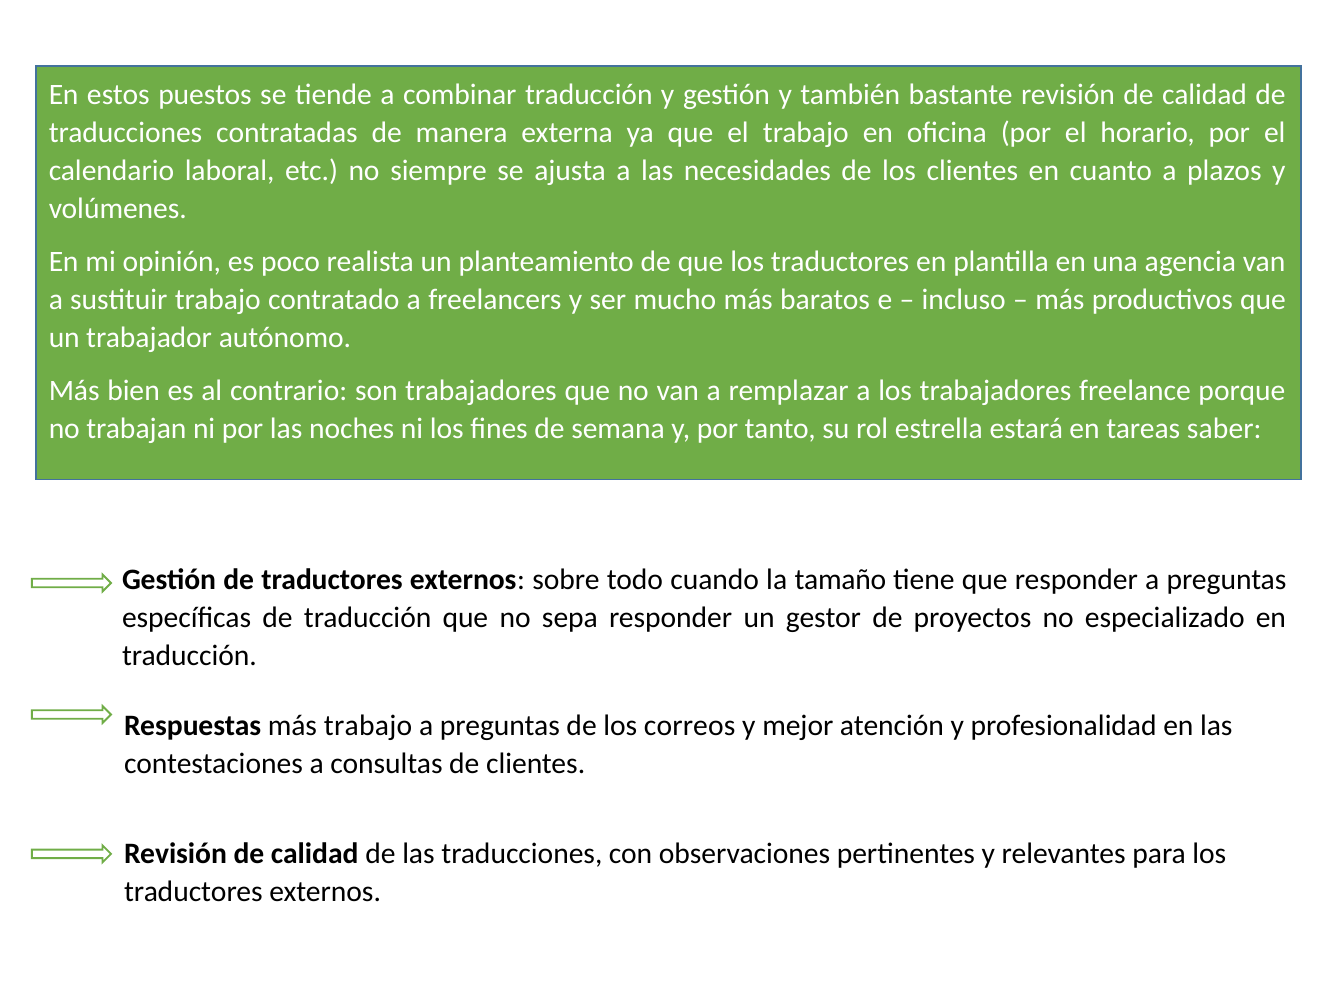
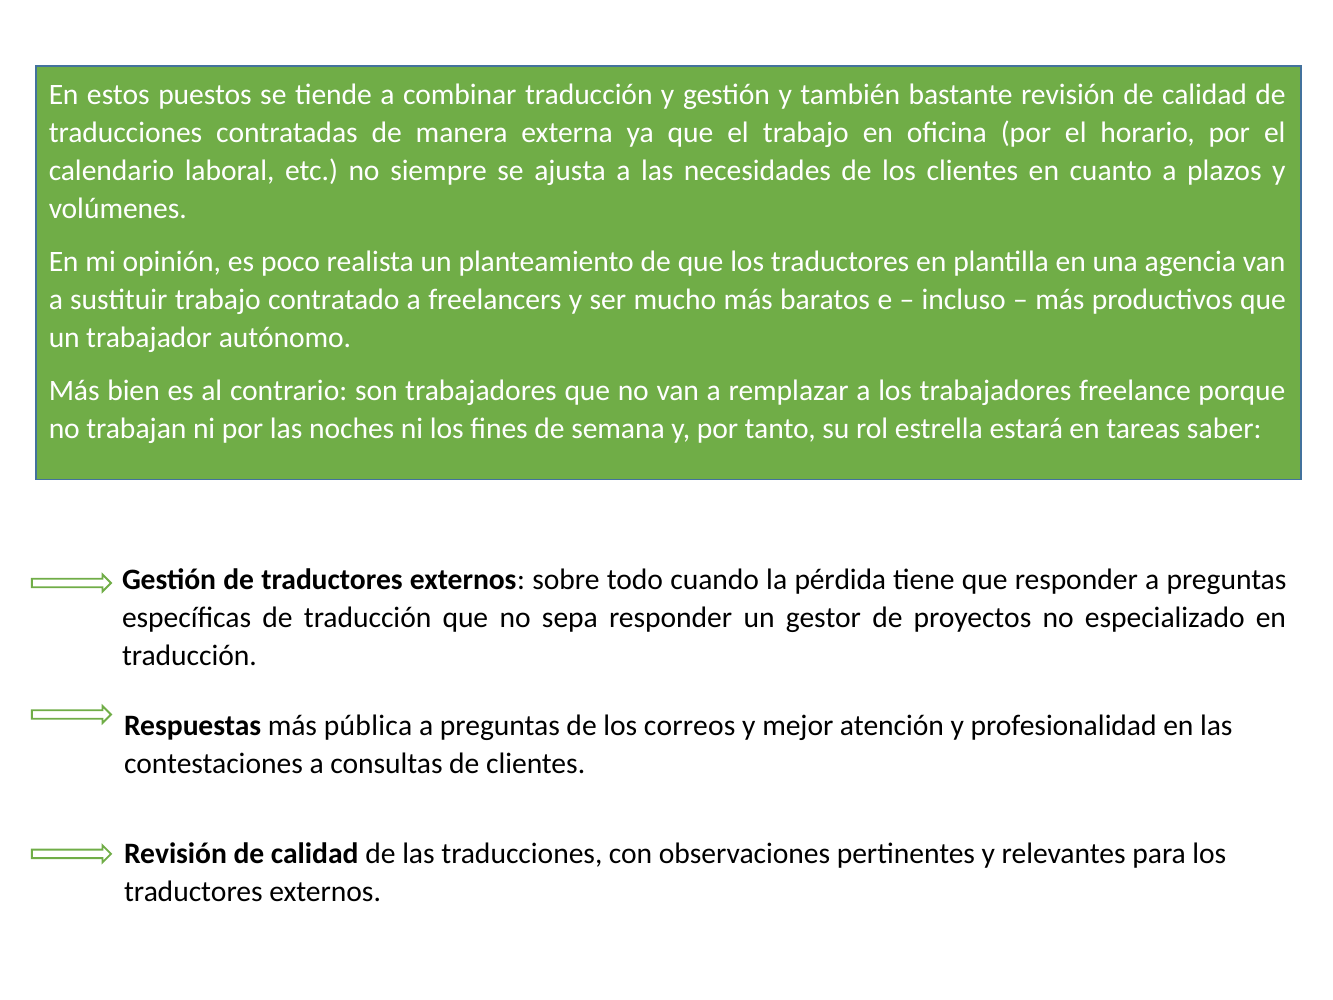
tamaño: tamaño -> pérdida
más trabajo: trabajo -> pública
